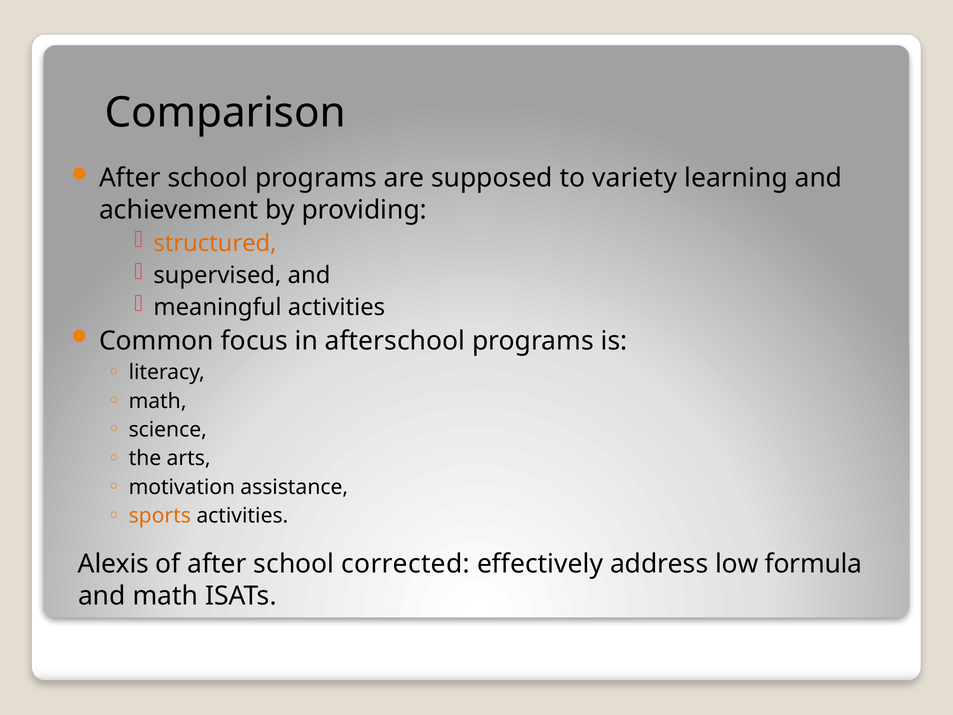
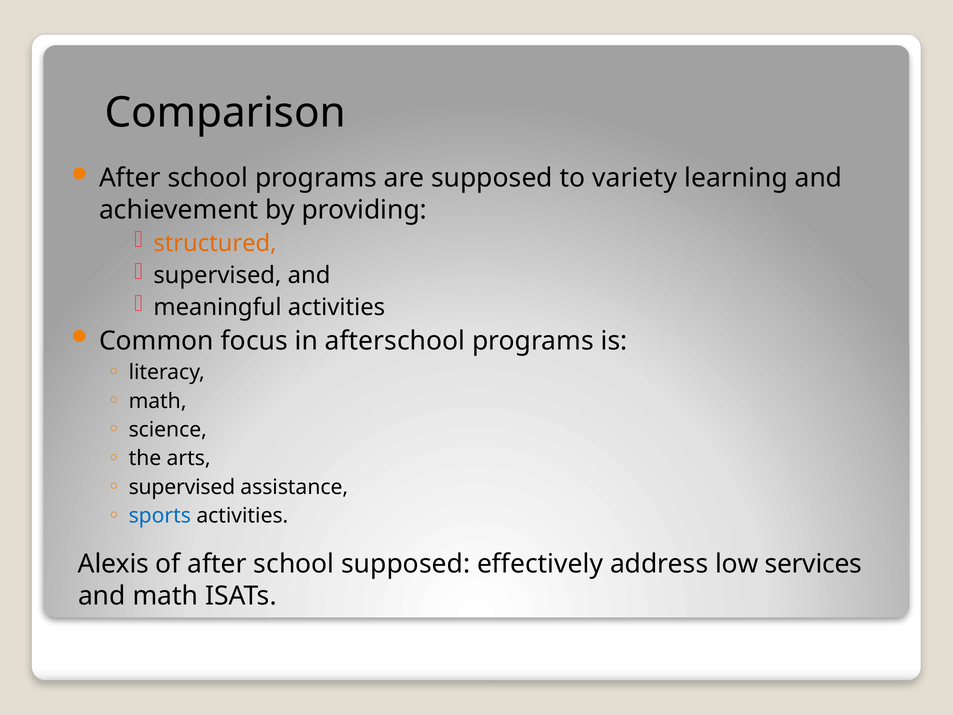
motivation at (182, 487): motivation -> supervised
sports colour: orange -> blue
school corrected: corrected -> supposed
formula: formula -> services
